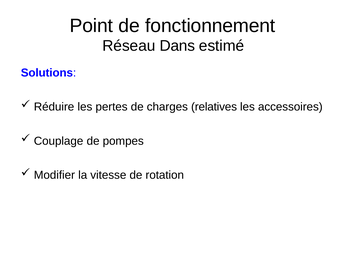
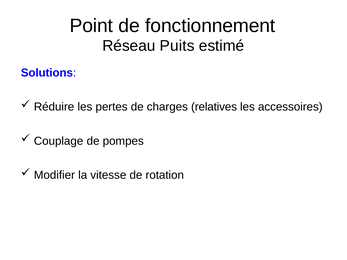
Dans: Dans -> Puits
